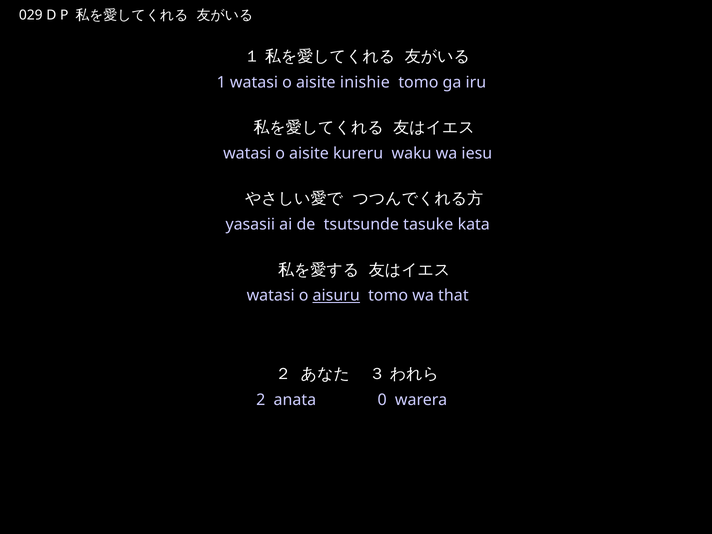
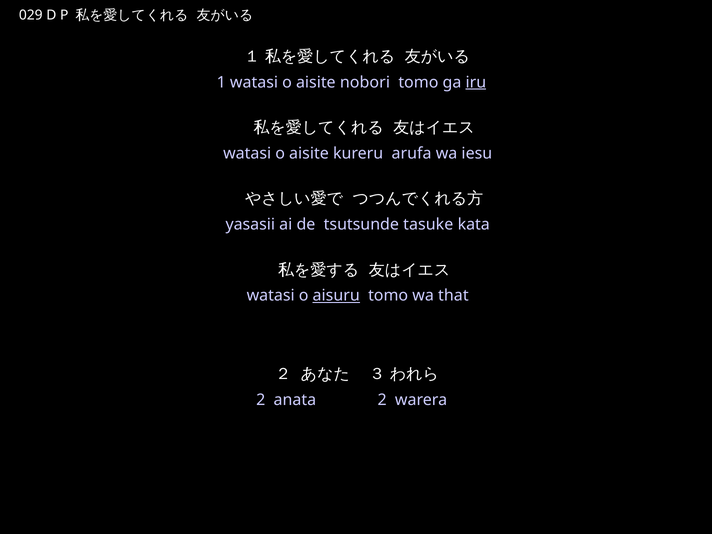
inishie: inishie -> nobori
iru underline: none -> present
waku: waku -> arufa
anata 0: 0 -> 2
